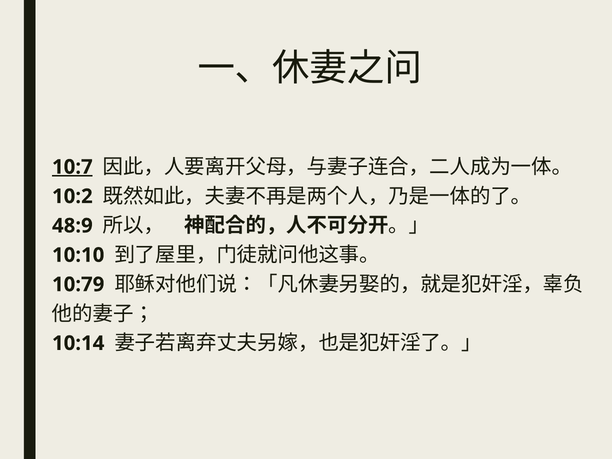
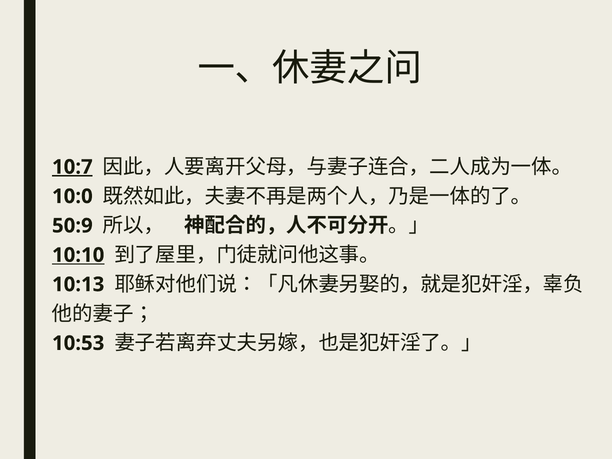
10:2: 10:2 -> 10:0
48:9: 48:9 -> 50:9
10:10 underline: none -> present
10:79: 10:79 -> 10:13
10:14: 10:14 -> 10:53
